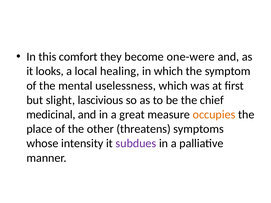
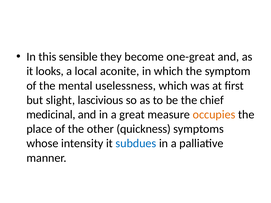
comfort: comfort -> sensible
one-were: one-were -> one-great
healing: healing -> aconite
threatens: threatens -> quickness
subdues colour: purple -> blue
